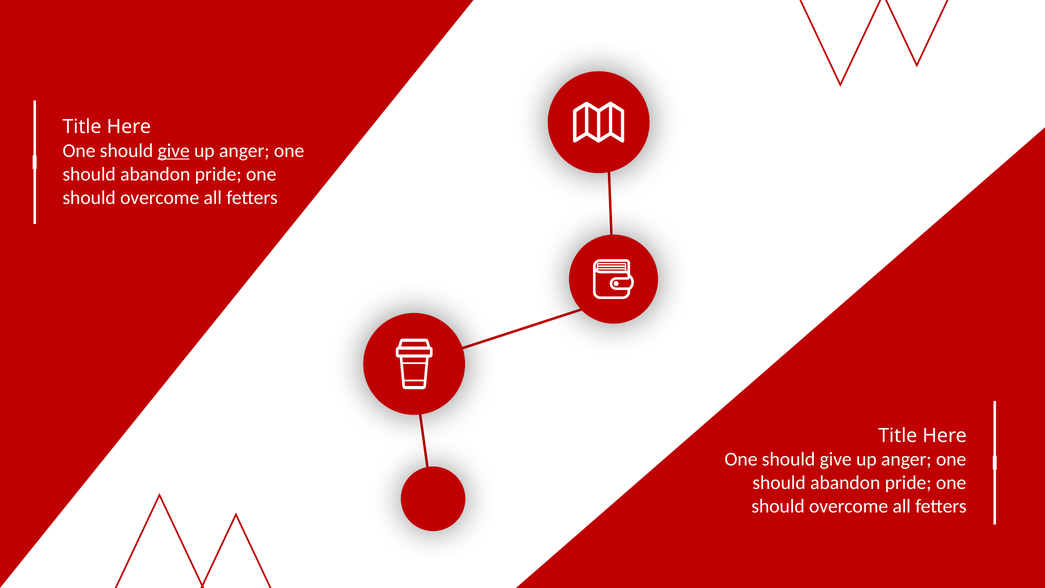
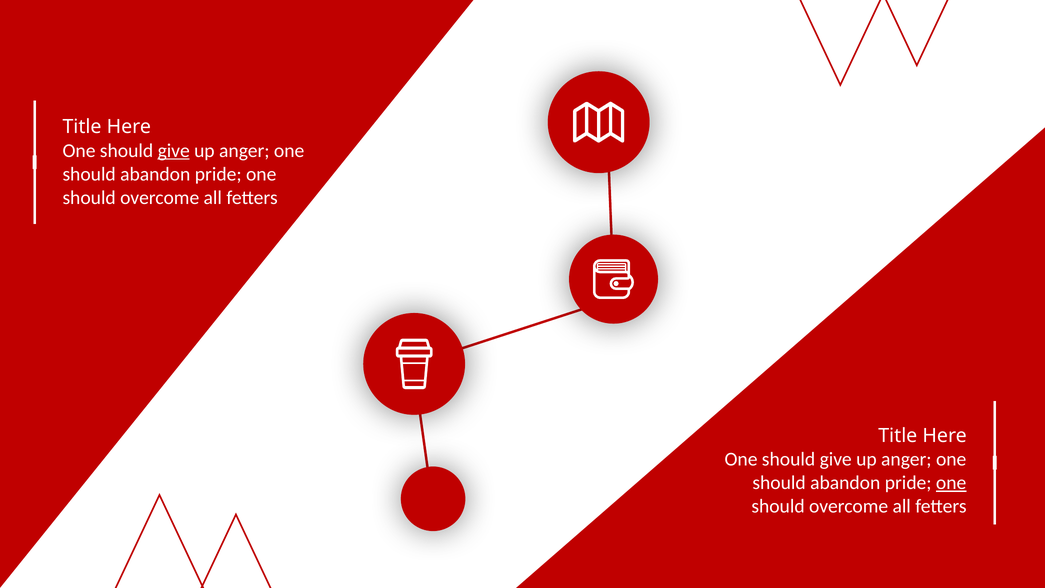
one at (951, 483) underline: none -> present
